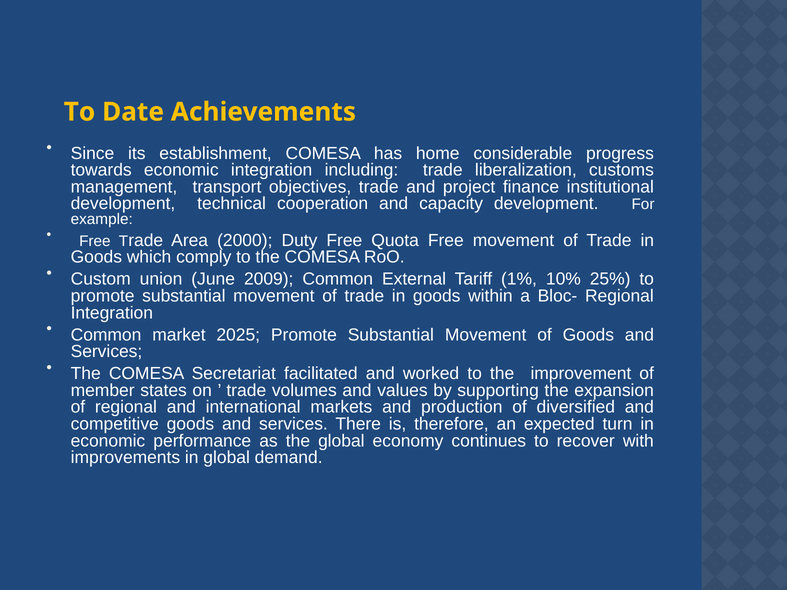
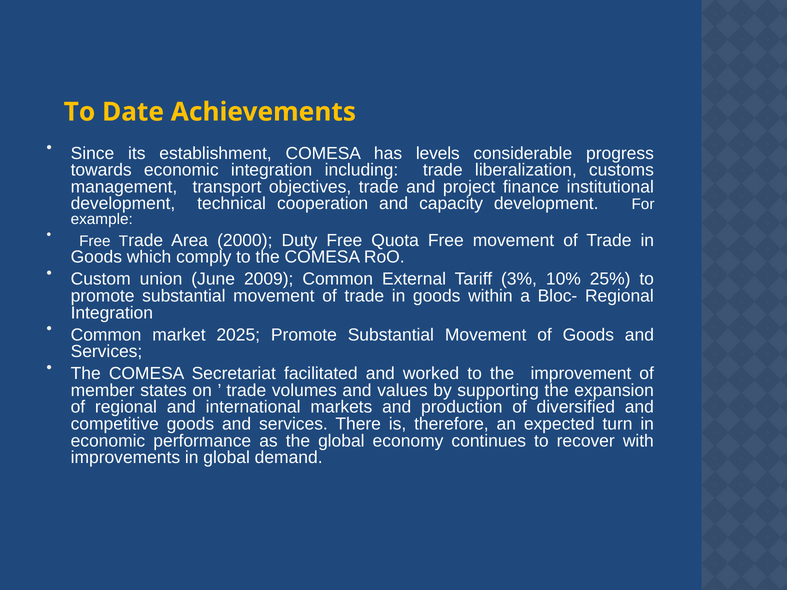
home: home -> levels
1%: 1% -> 3%
